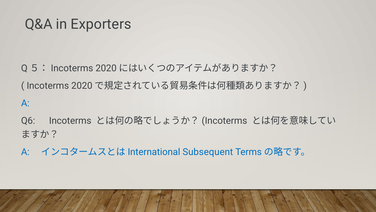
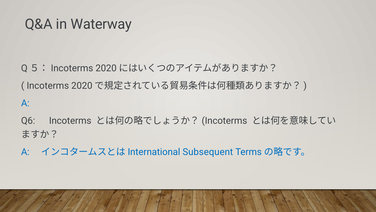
Exporters: Exporters -> Waterway
